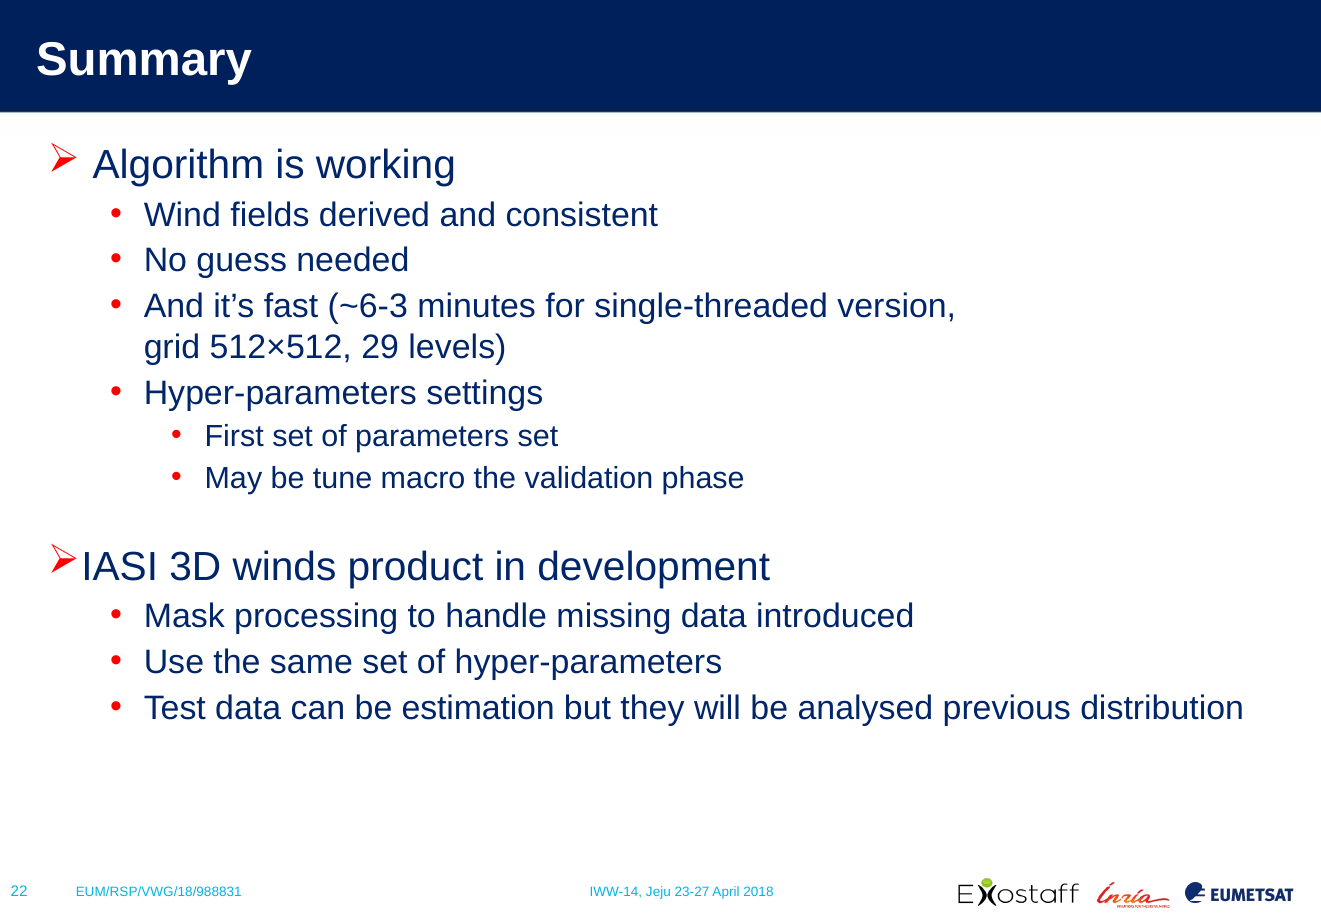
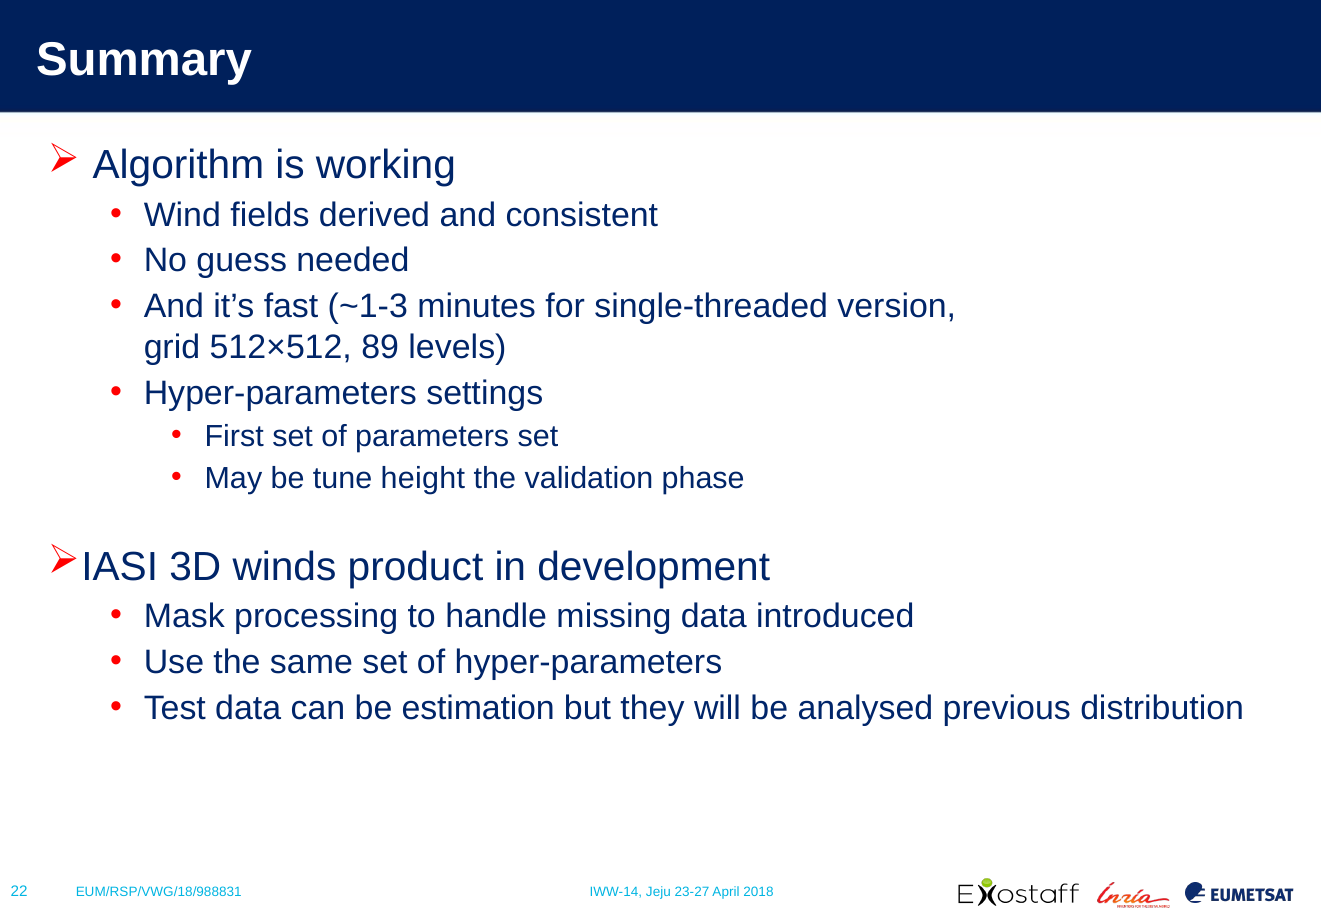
~6-3: ~6-3 -> ~1-3
29: 29 -> 89
macro: macro -> height
